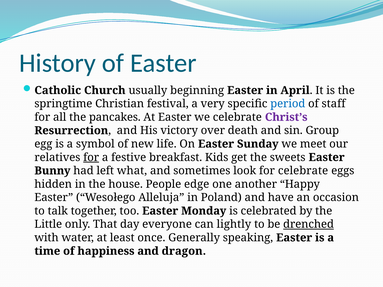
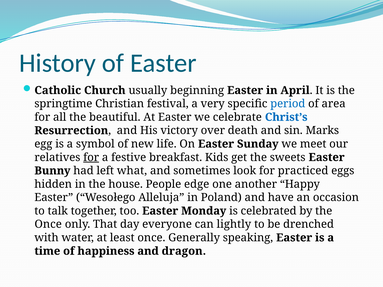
staff: staff -> area
pancakes: pancakes -> beautiful
Christ’s colour: purple -> blue
Group: Group -> Marks
for celebrate: celebrate -> practiced
Little at (48, 224): Little -> Once
drenched underline: present -> none
